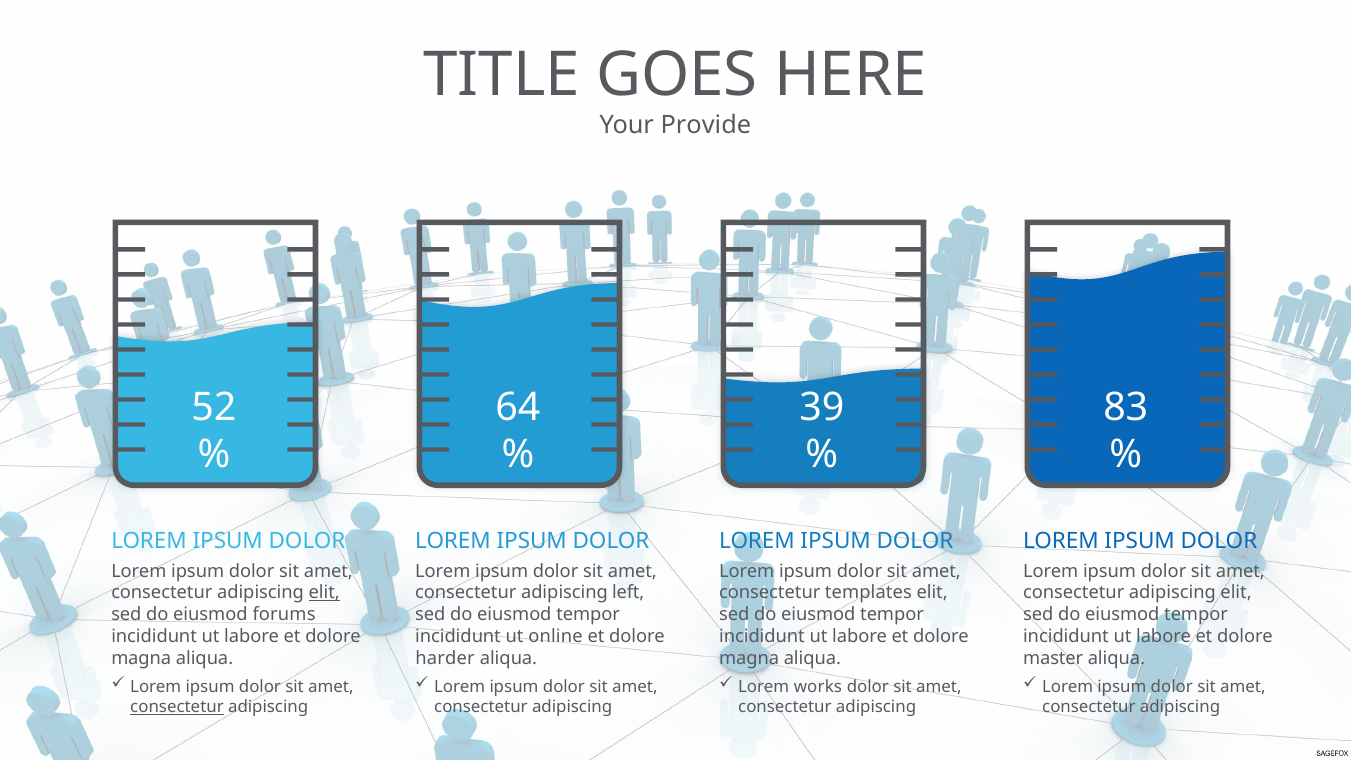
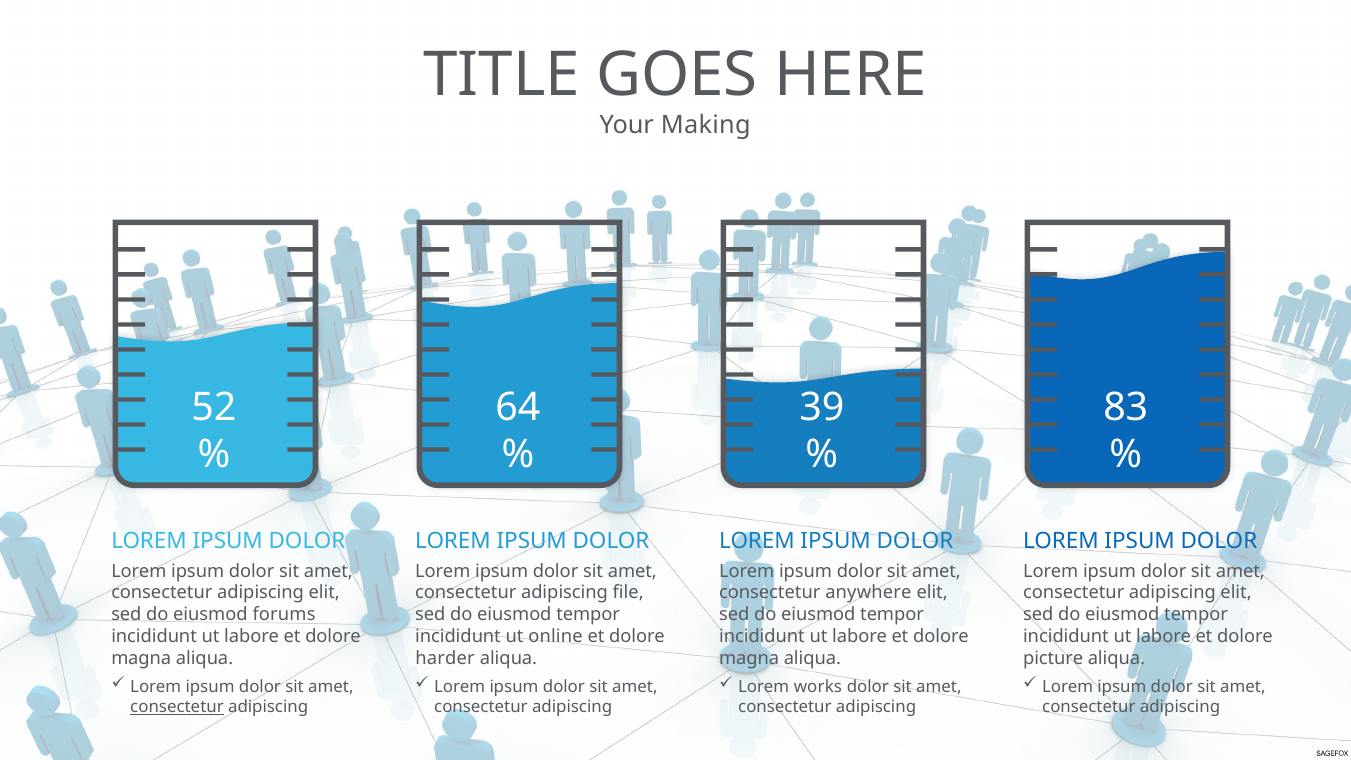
Provide: Provide -> Making
elit at (324, 593) underline: present -> none
left: left -> file
templates: templates -> anywhere
master: master -> picture
